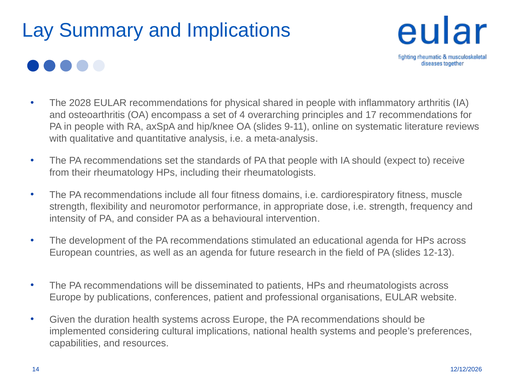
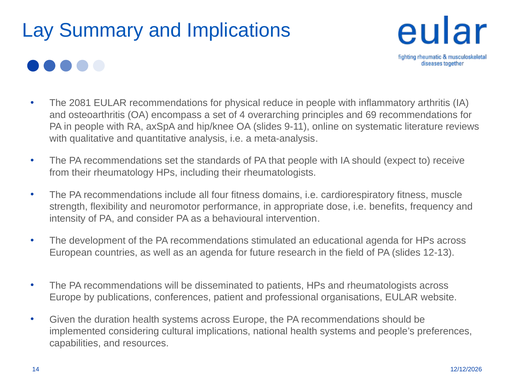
2028: 2028 -> 2081
shared: shared -> reduce
17: 17 -> 69
i.e strength: strength -> benefits
